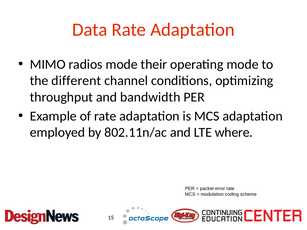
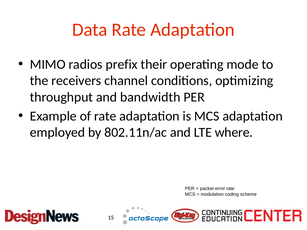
radios mode: mode -> prefix
different: different -> receivers
